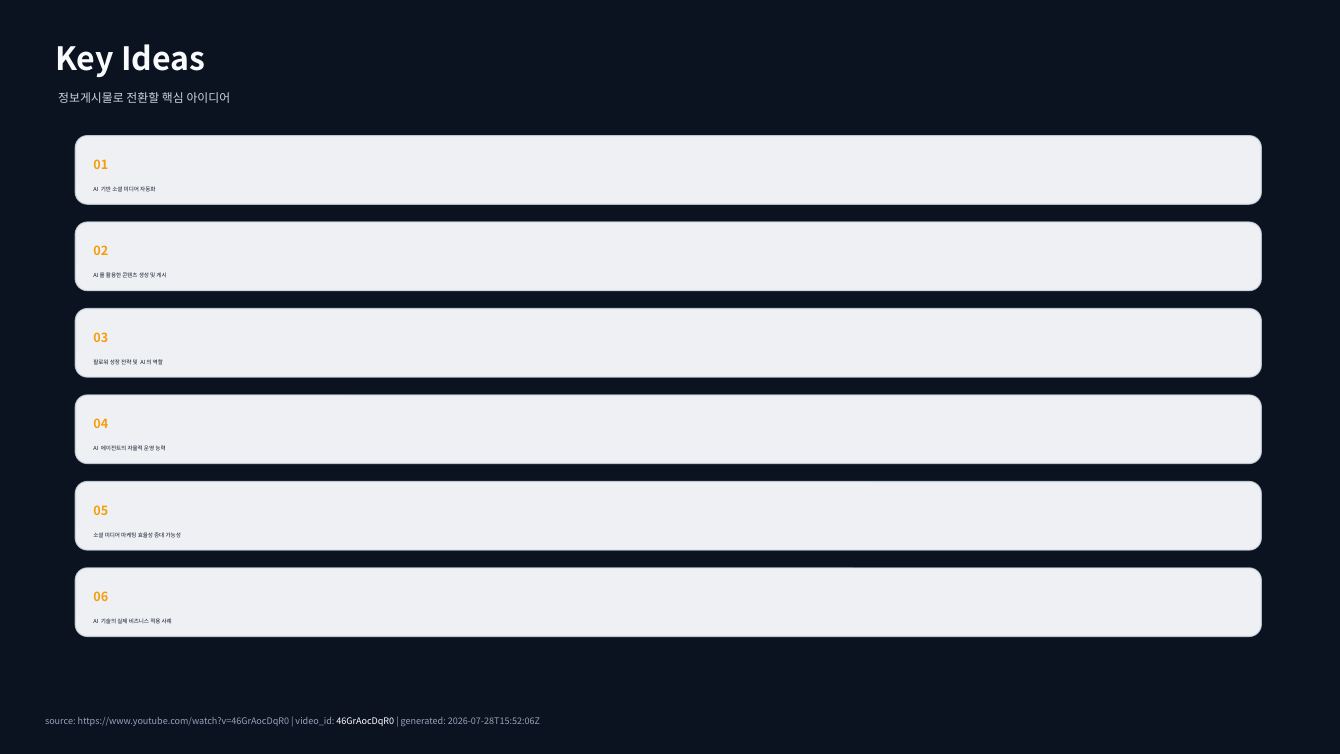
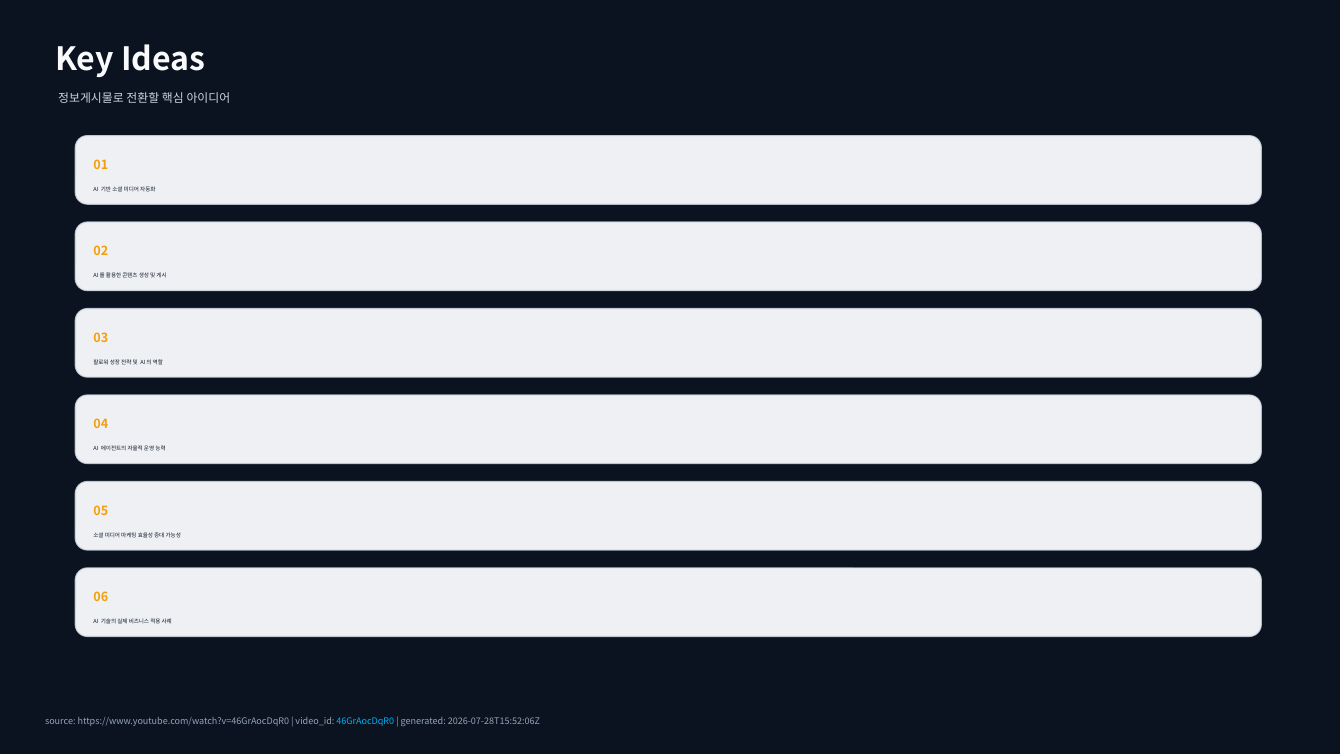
46GrAocDqR0 colour: white -> light blue
